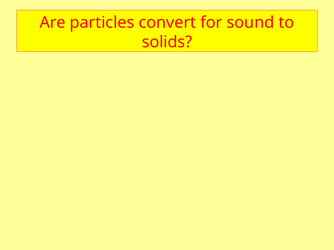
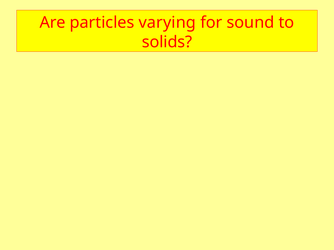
convert: convert -> varying
